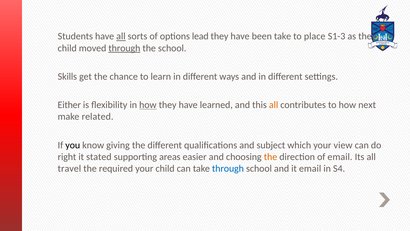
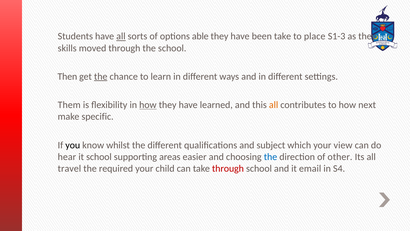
lead: lead -> able
child at (67, 48): child -> skills
through at (124, 48) underline: present -> none
Skills: Skills -> Then
the at (101, 76) underline: none -> present
Either: Either -> Them
related: related -> specific
giving: giving -> whilst
right: right -> hear
it stated: stated -> school
the at (271, 157) colour: orange -> blue
of email: email -> other
through at (228, 168) colour: blue -> red
